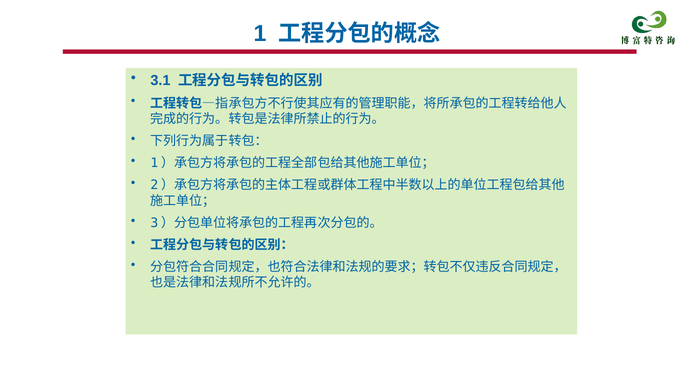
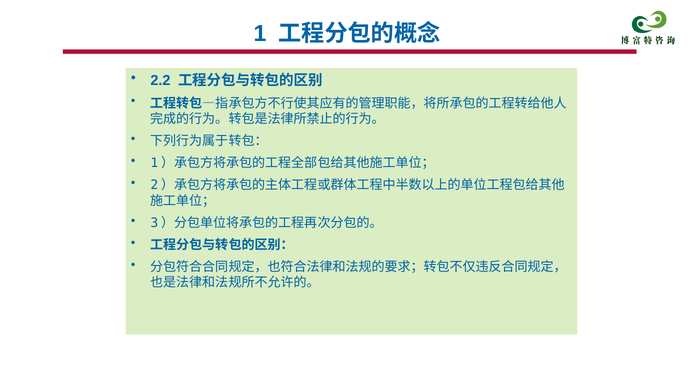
3.1: 3.1 -> 2.2
